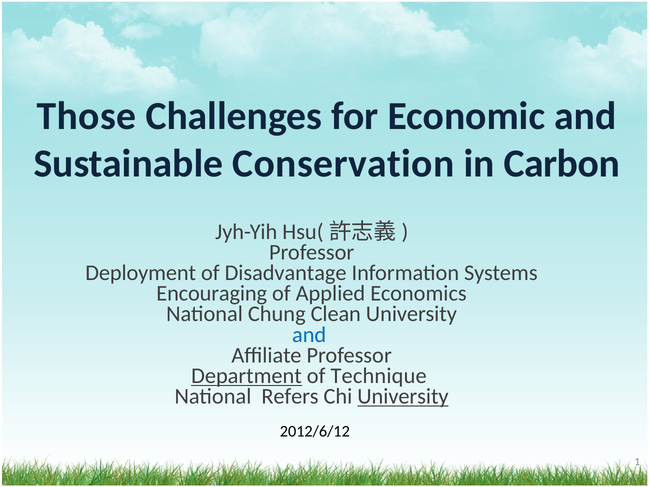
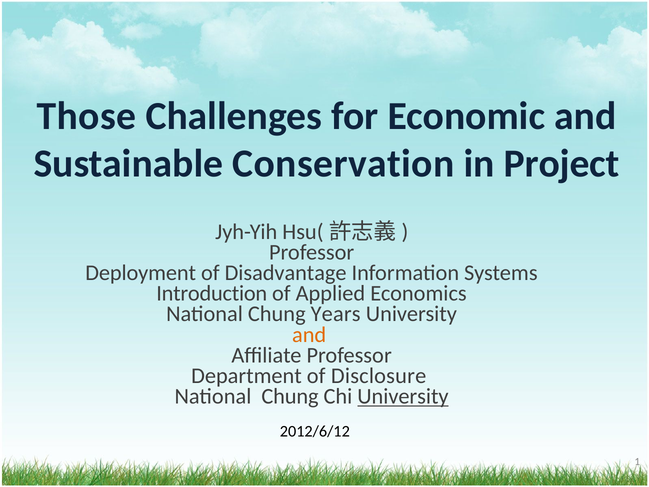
Carbon: Carbon -> Project
Encouraging: Encouraging -> Introduction
Clean: Clean -> Years
and at (309, 335) colour: blue -> orange
Department underline: present -> none
Technique: Technique -> Disclosure
Refers at (290, 396): Refers -> Chung
